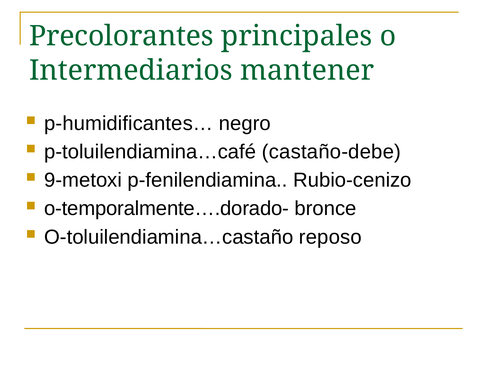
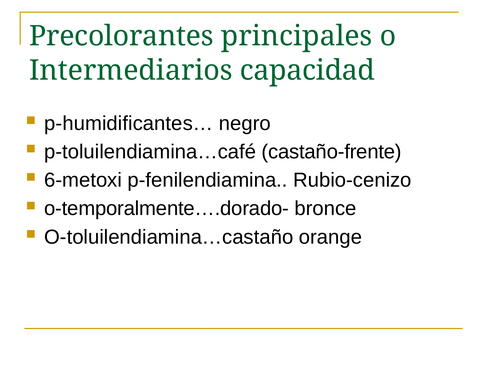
mantener: mantener -> capacidad
castaño-debe: castaño-debe -> castaño-frente
9-metoxi: 9-metoxi -> 6-metoxi
reposo: reposo -> orange
